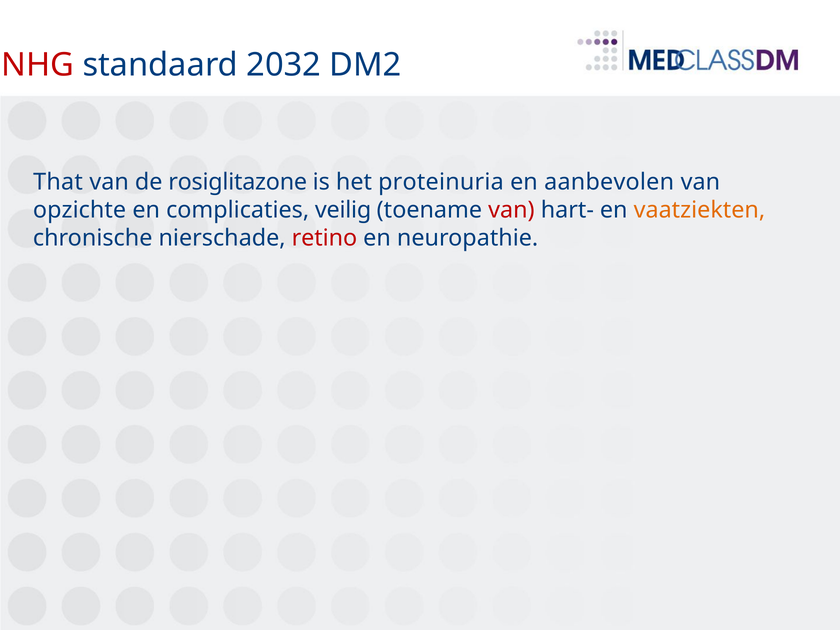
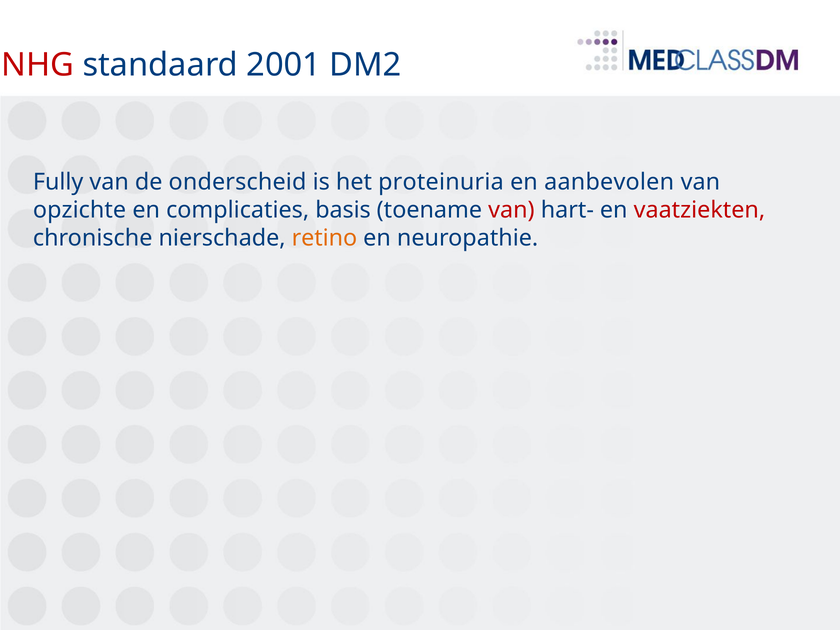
2032: 2032 -> 2001
That: That -> Fully
rosiglitazone: rosiglitazone -> onderscheid
veilig: veilig -> basis
vaatziekten colour: orange -> red
retino colour: red -> orange
